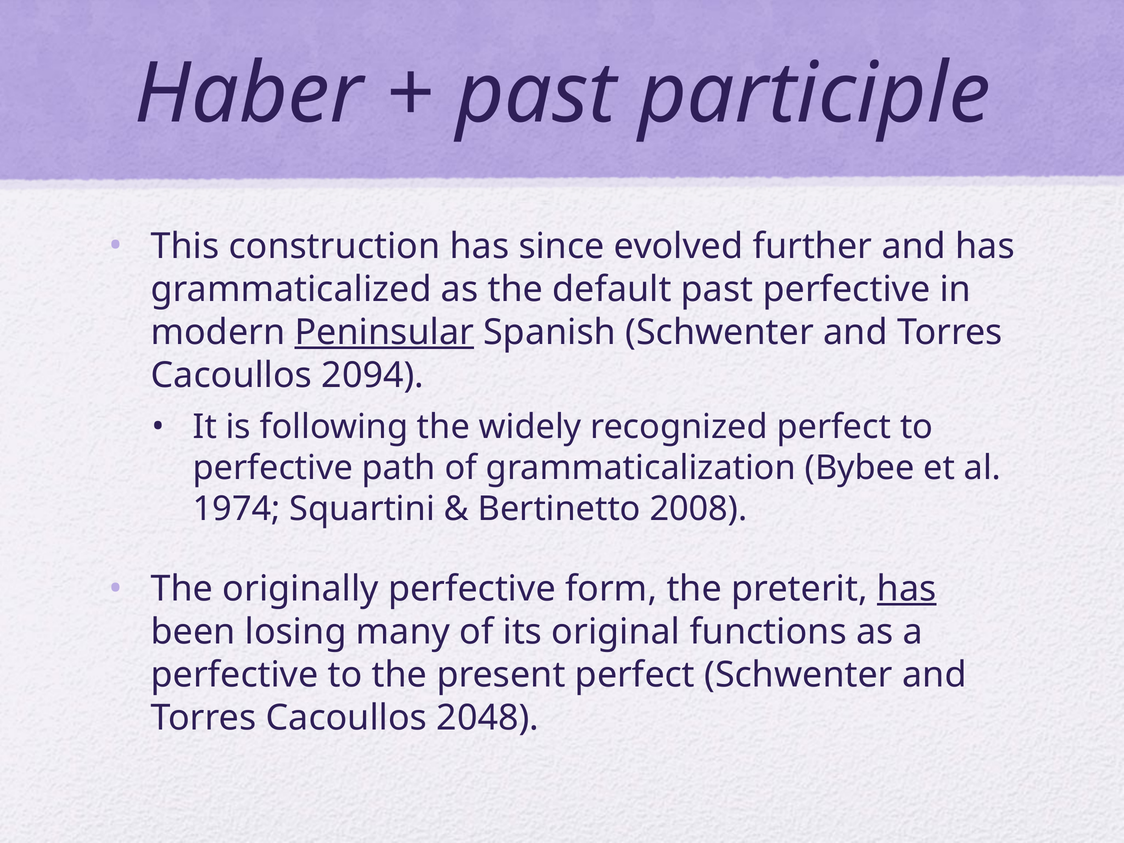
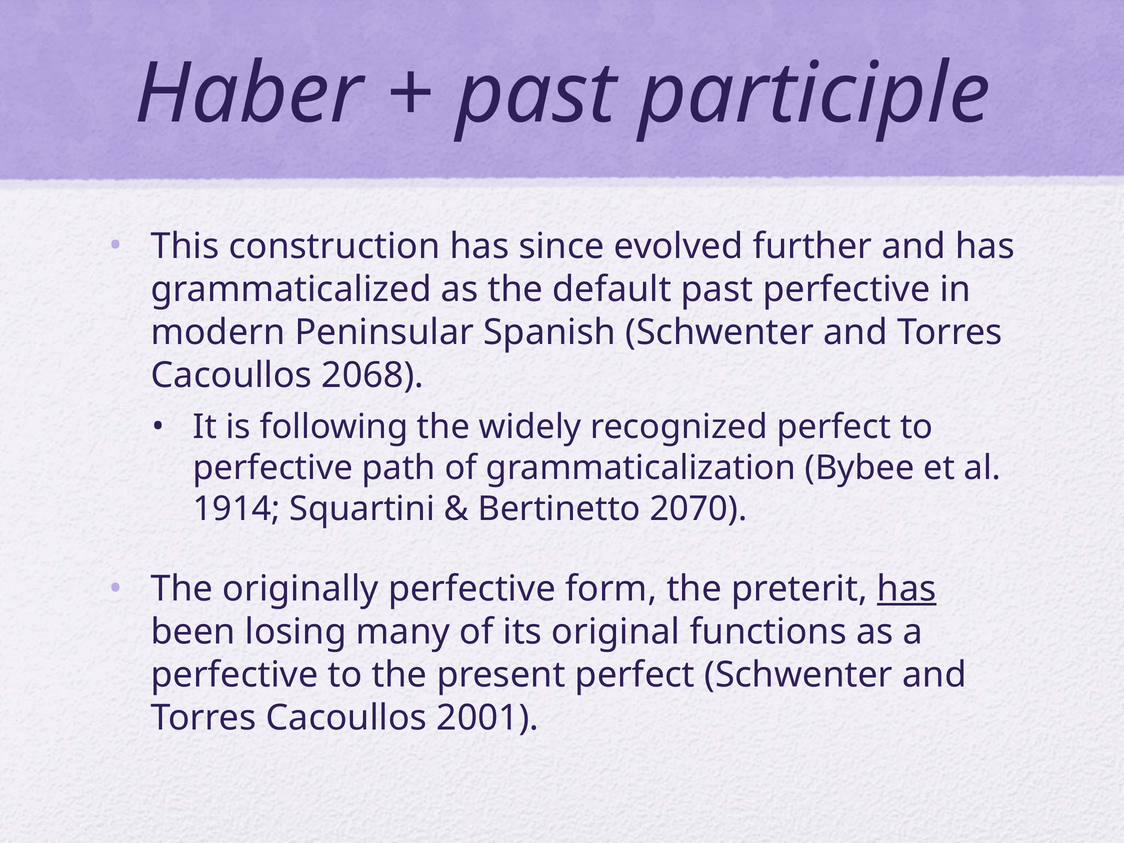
Peninsular underline: present -> none
2094: 2094 -> 2068
1974: 1974 -> 1914
2008: 2008 -> 2070
2048: 2048 -> 2001
